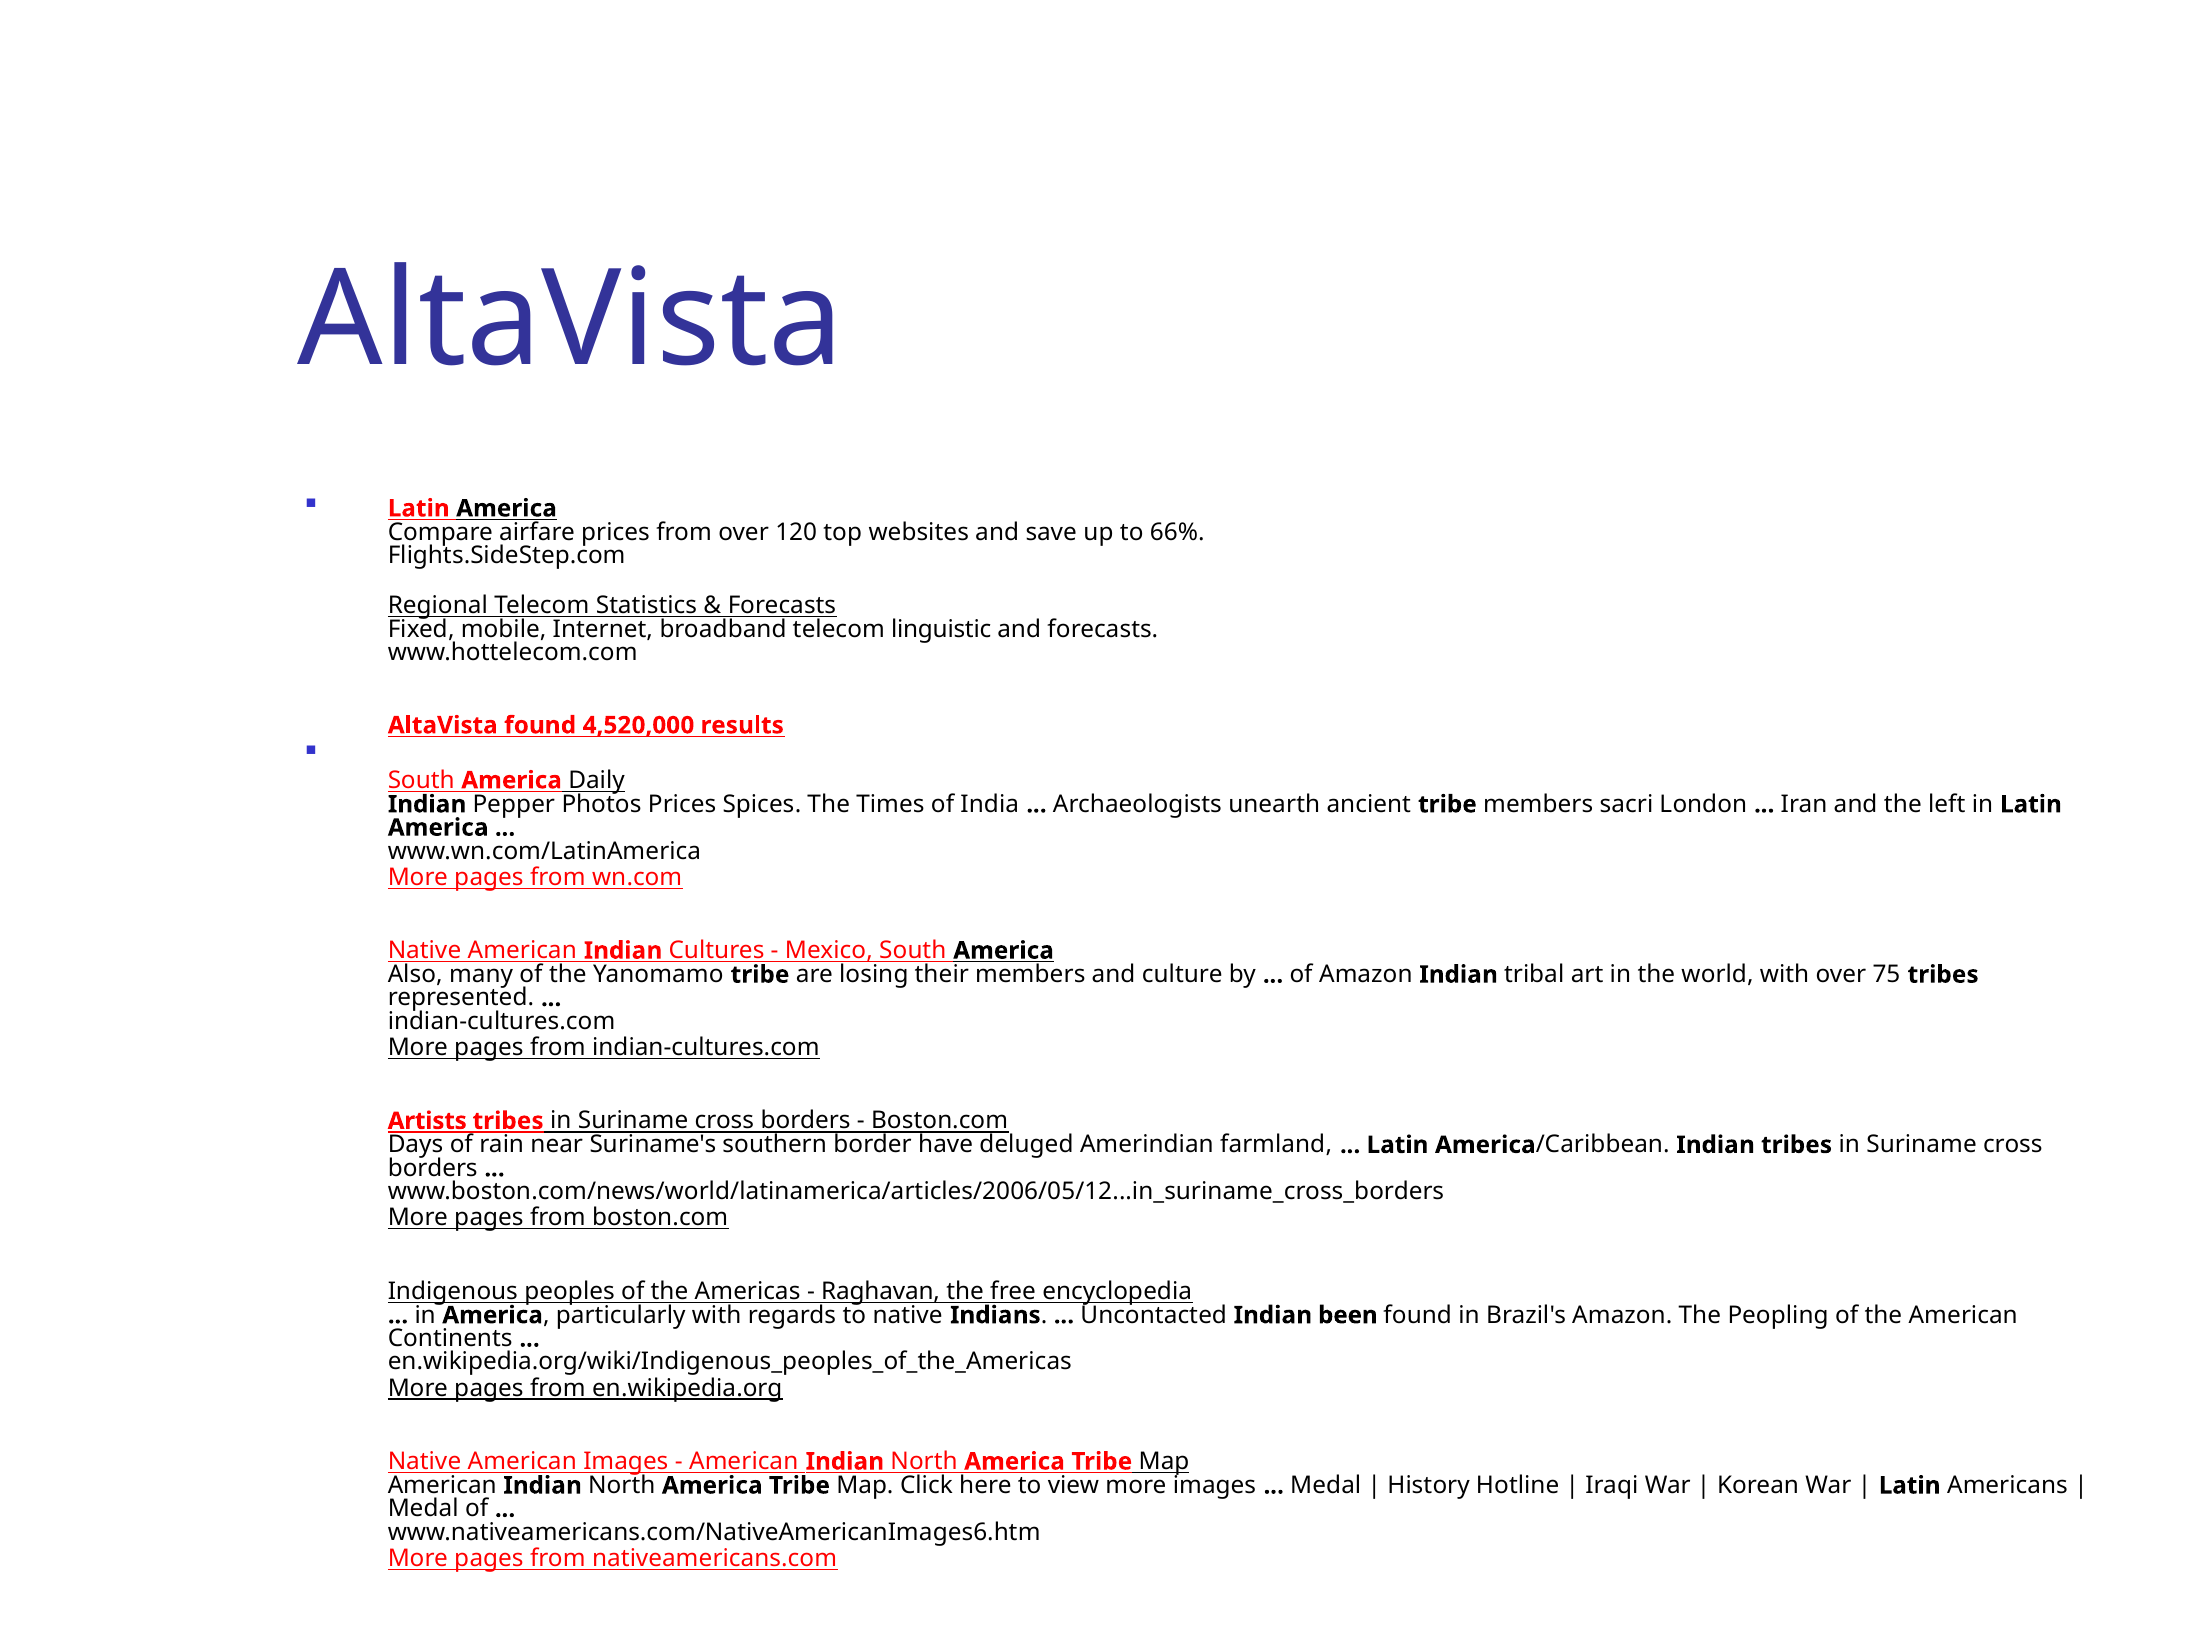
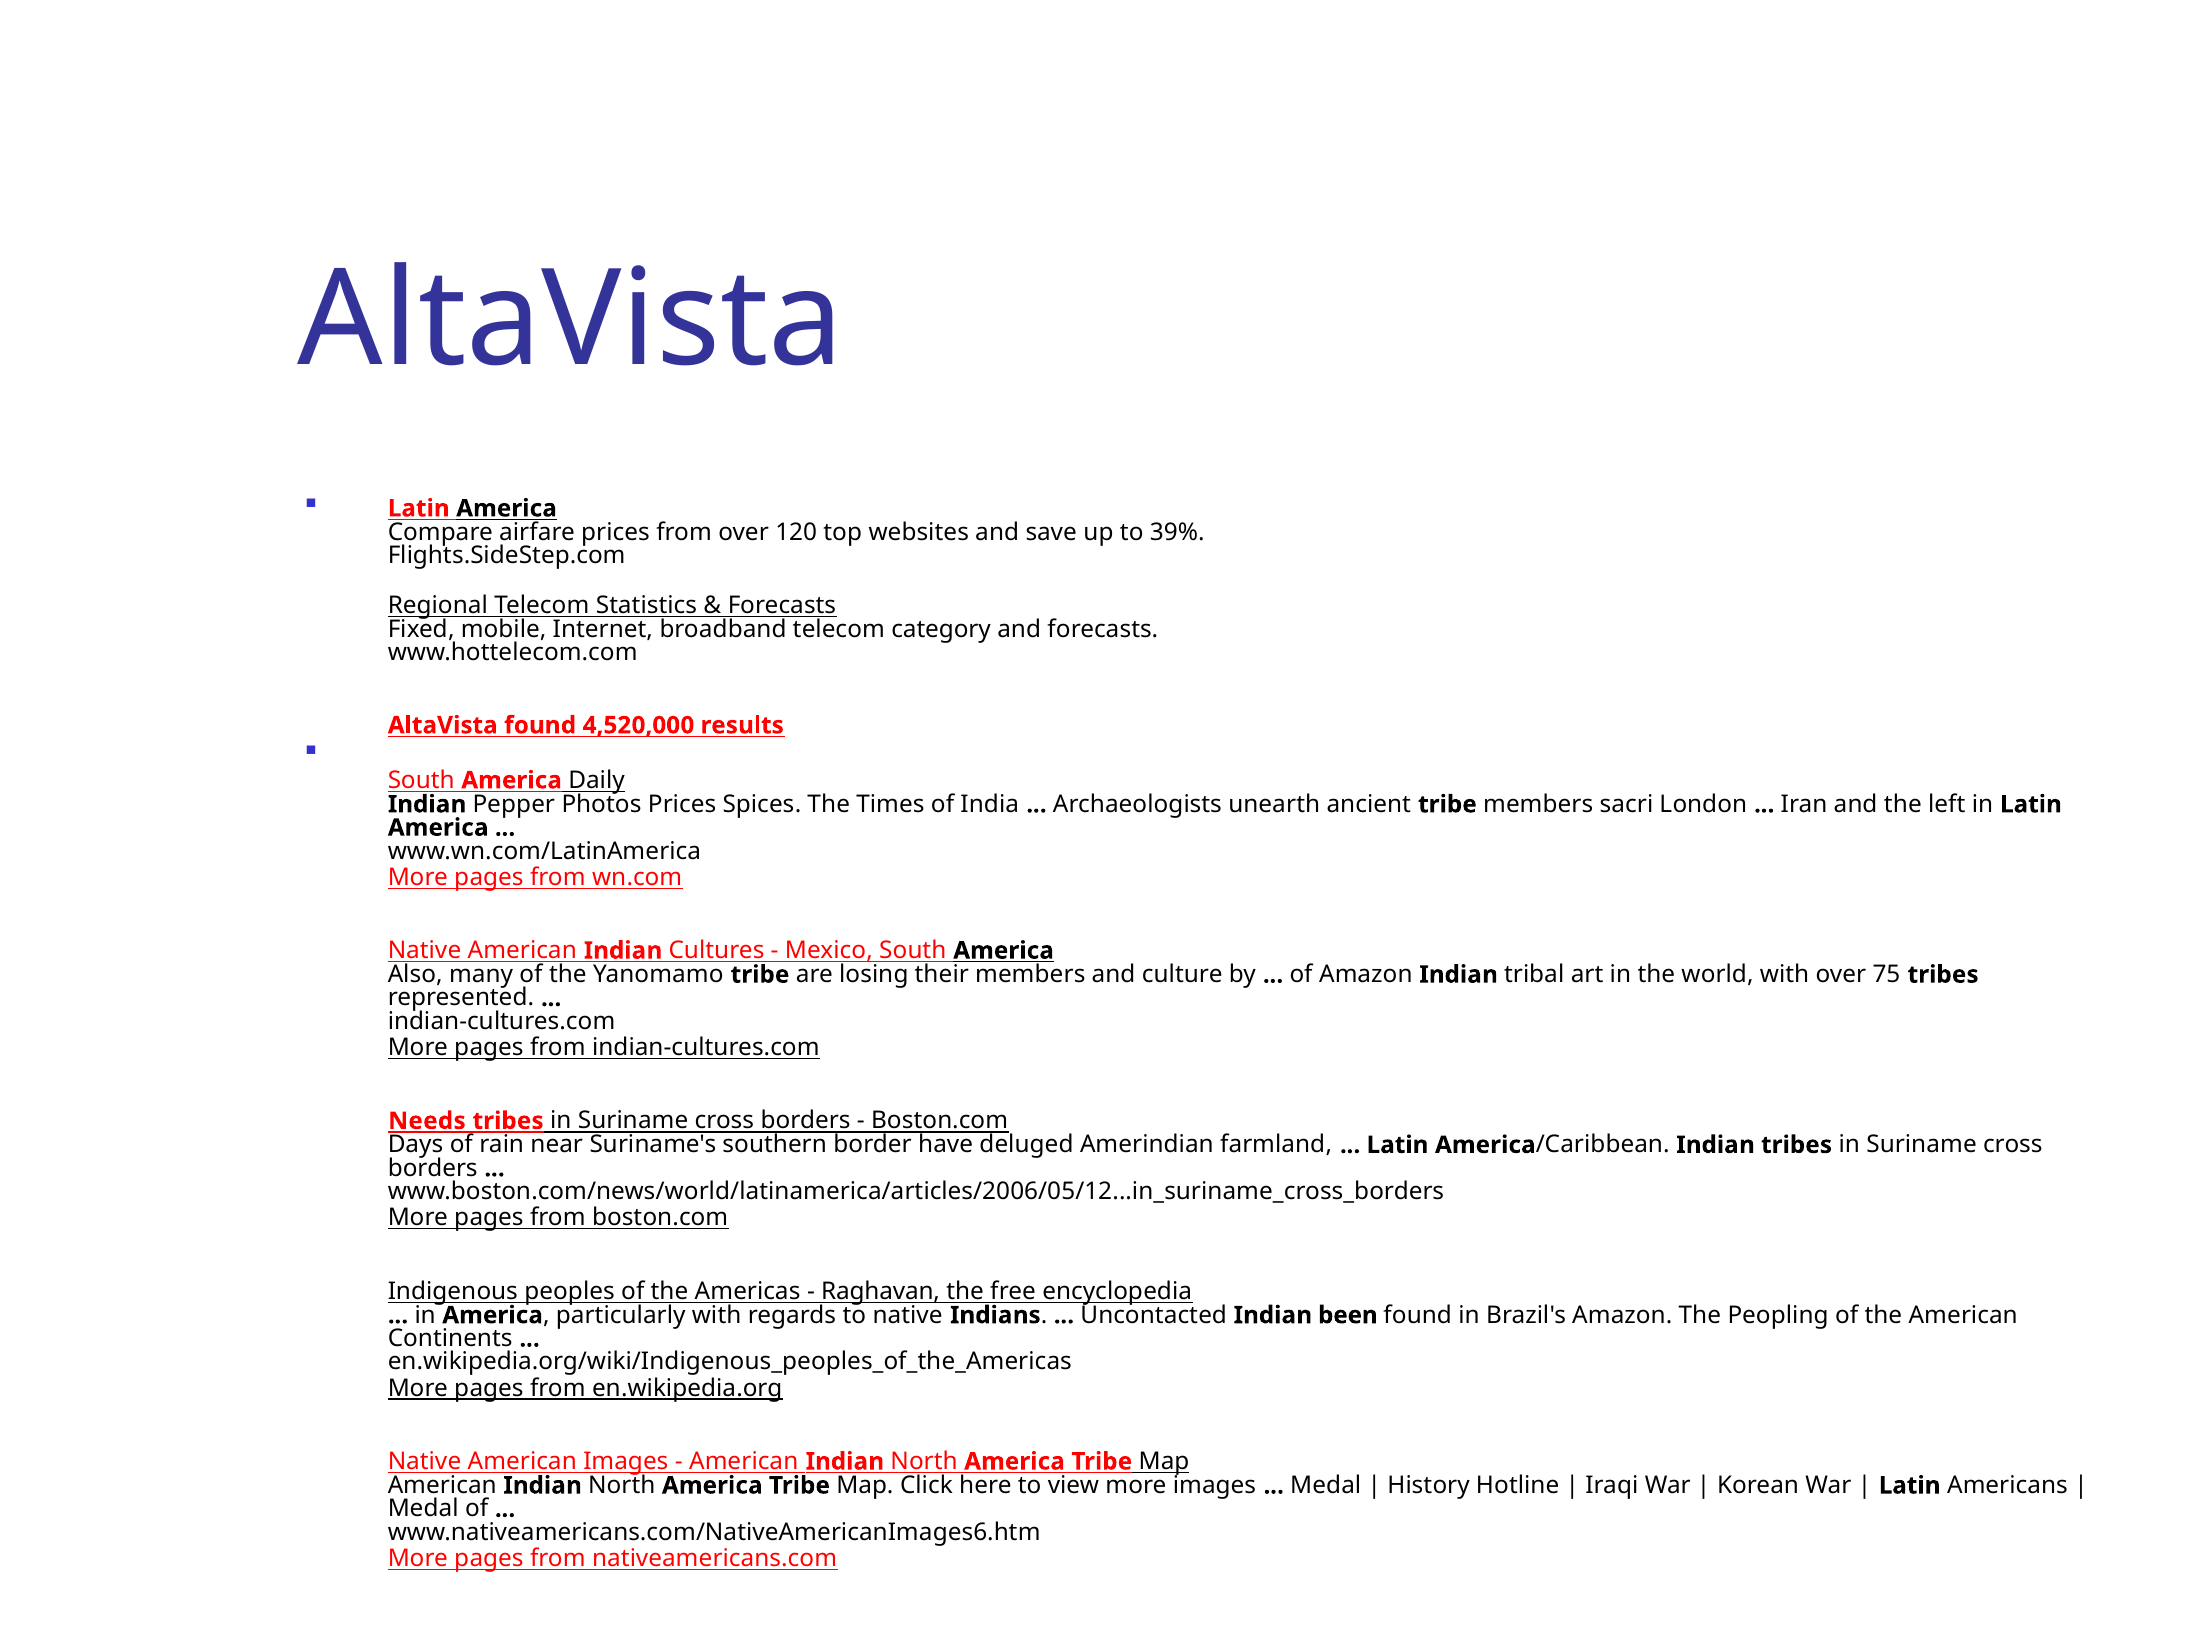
66%: 66% -> 39%
linguistic: linguistic -> category
Artists: Artists -> Needs
